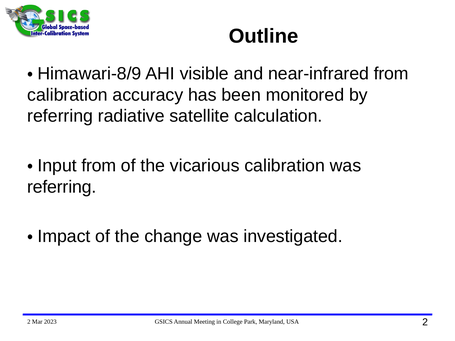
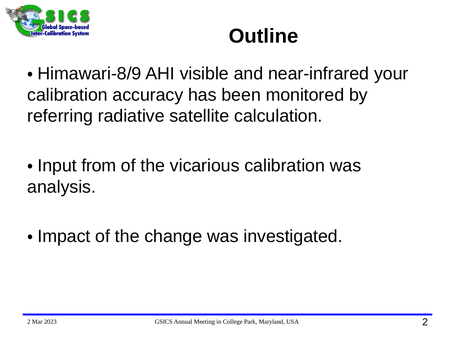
near-infrared from: from -> your
referring at (62, 187): referring -> analysis
